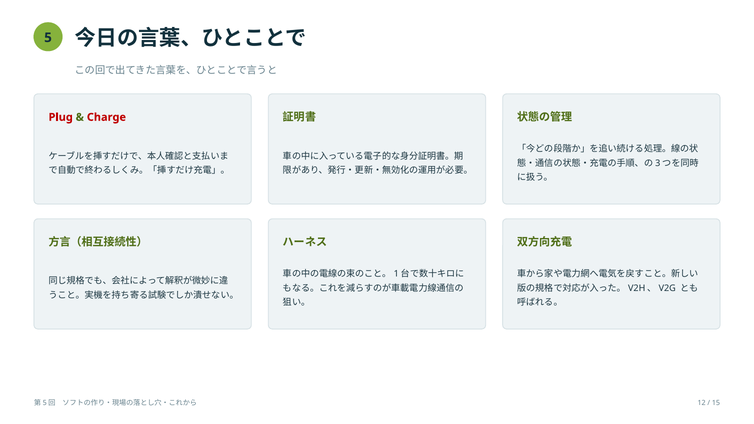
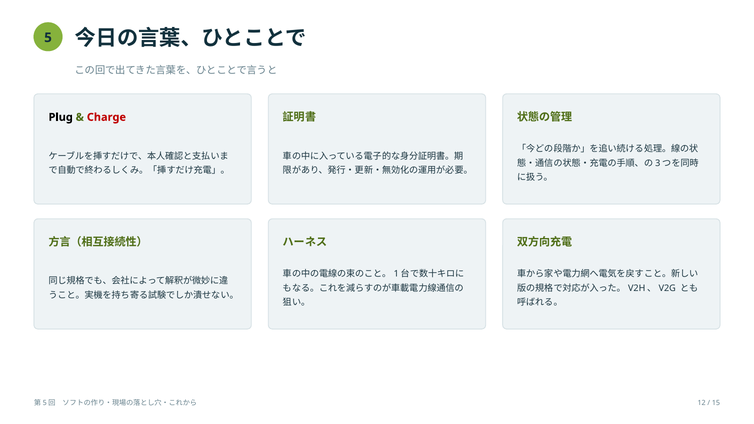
Plug colour: red -> black
